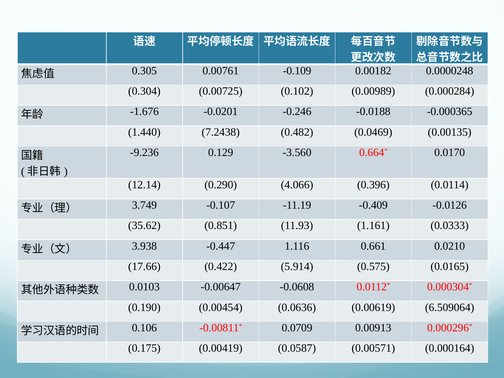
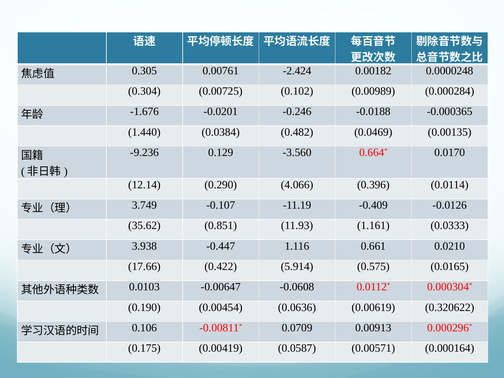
-0.109: -0.109 -> -2.424
7.2438: 7.2438 -> 0.0384
6.509064: 6.509064 -> 0.320622
